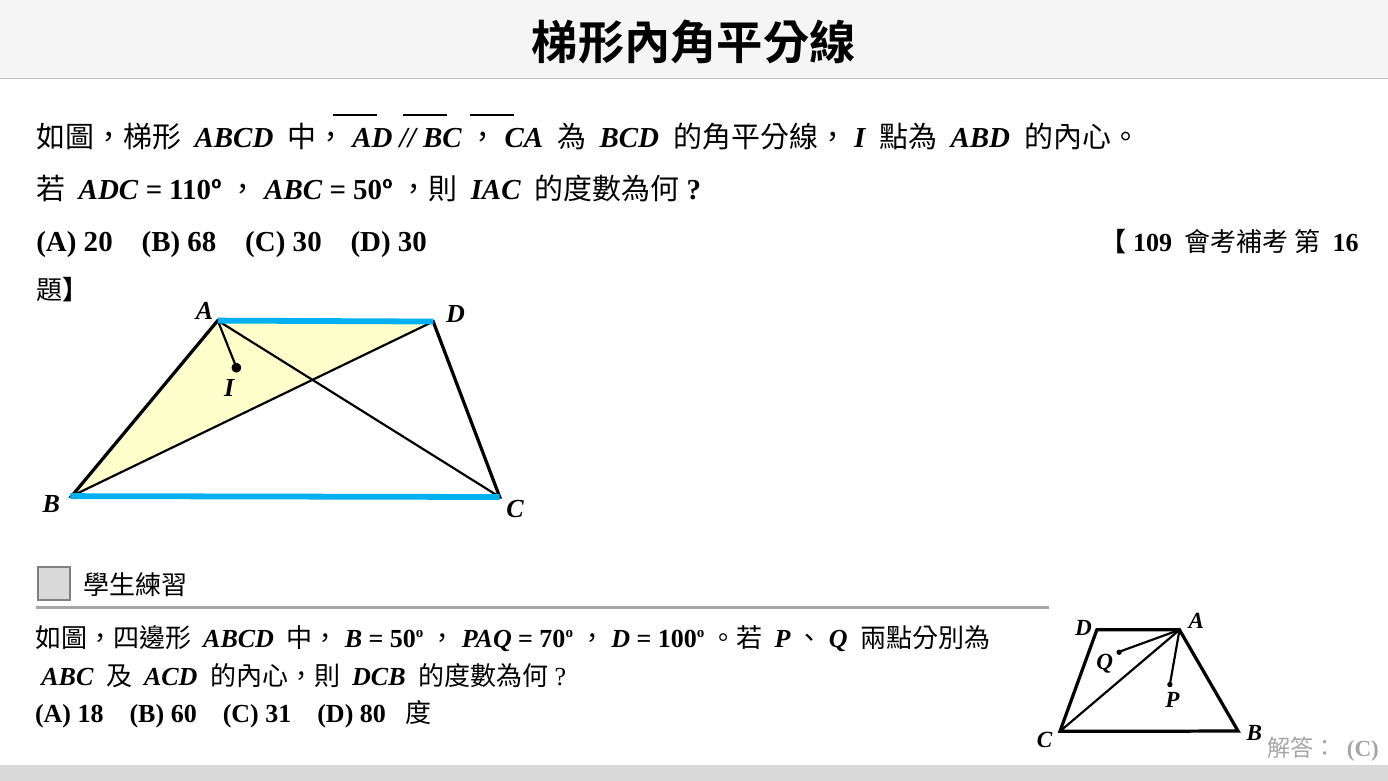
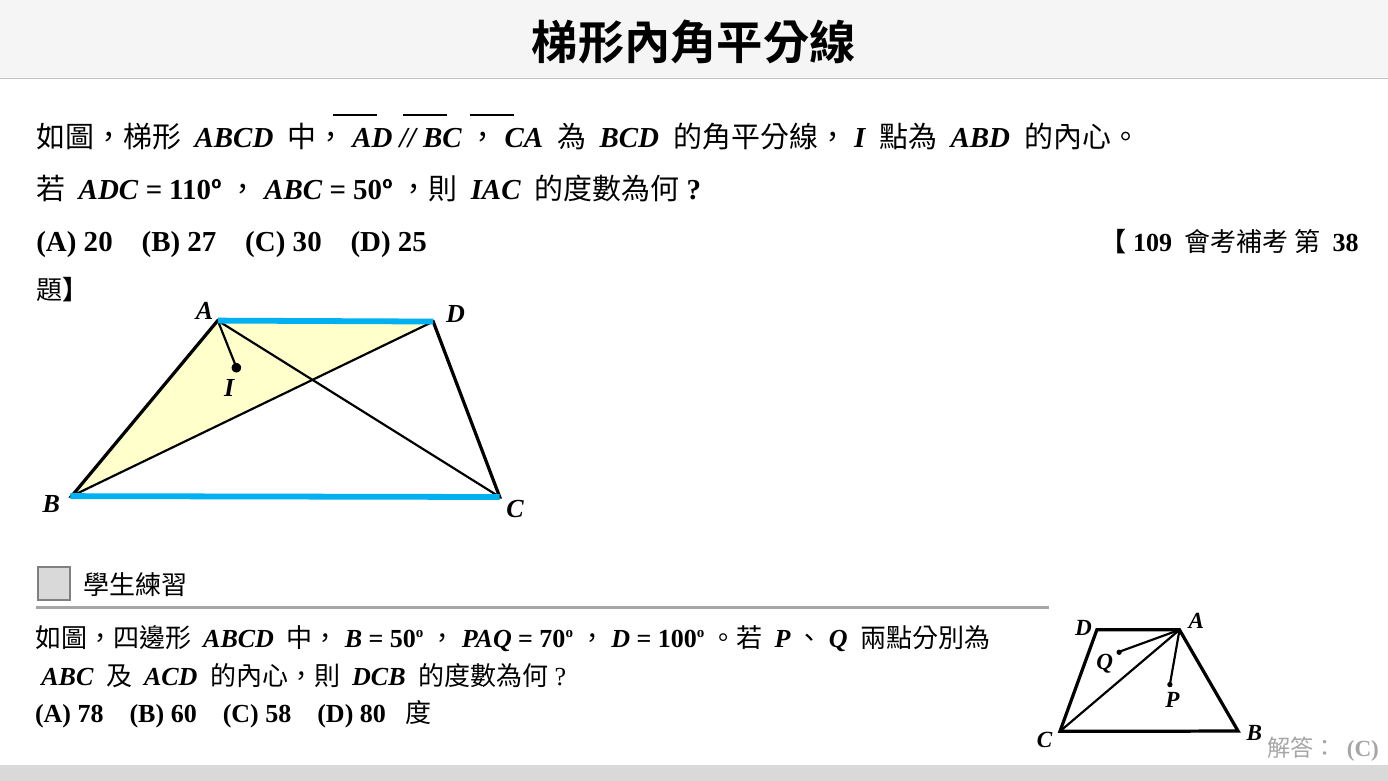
68: 68 -> 27
D 30: 30 -> 25
16: 16 -> 38
18: 18 -> 78
31: 31 -> 58
